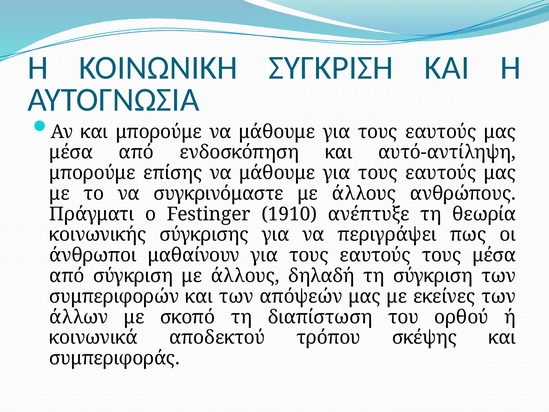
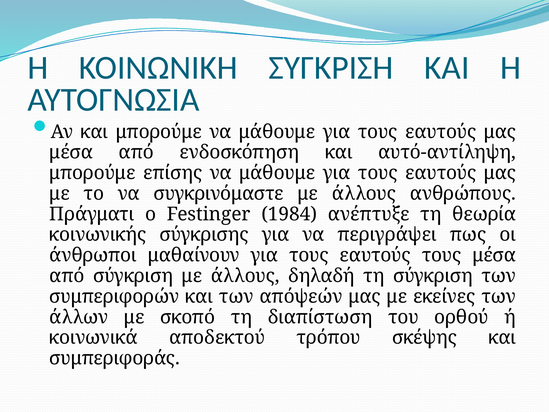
1910: 1910 -> 1984
